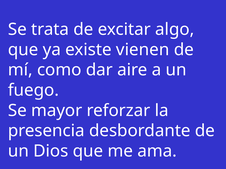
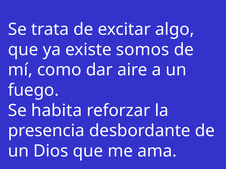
vienen: vienen -> somos
mayor: mayor -> habita
